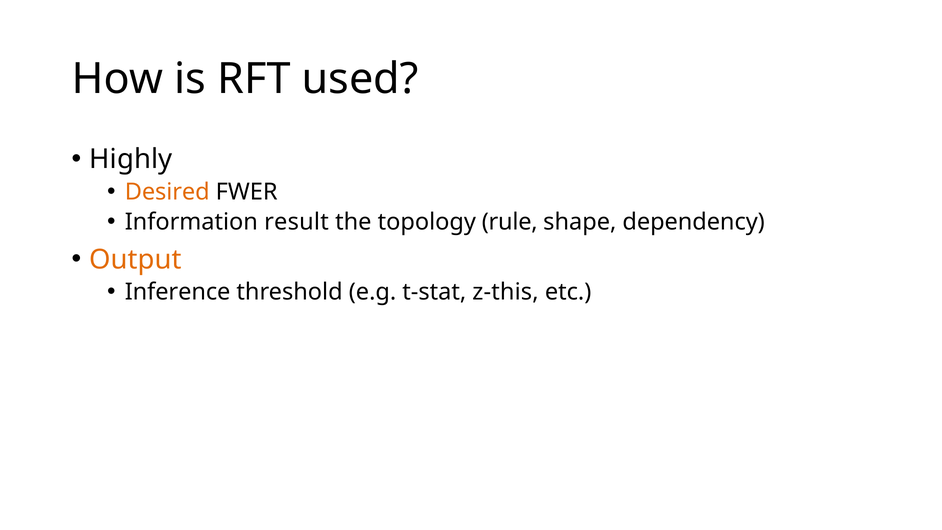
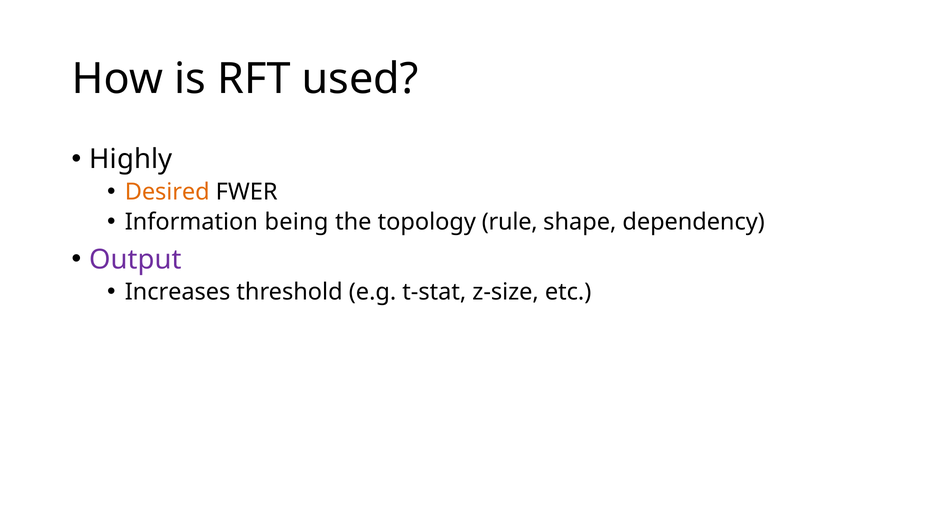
result: result -> being
Output colour: orange -> purple
Inference: Inference -> Increases
z-this: z-this -> z-size
